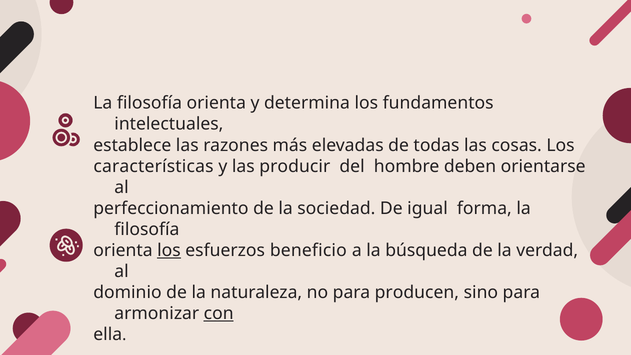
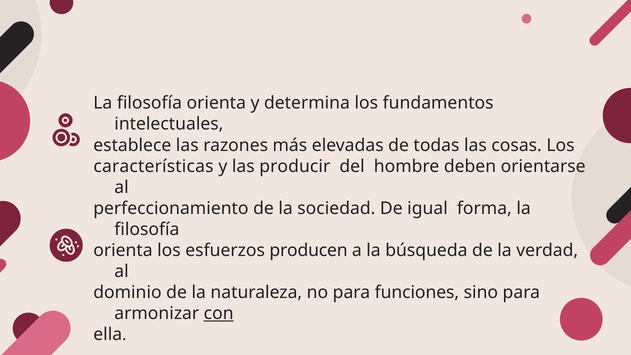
los at (169, 250) underline: present -> none
beneficio: beneficio -> producen
producen: producen -> funciones
